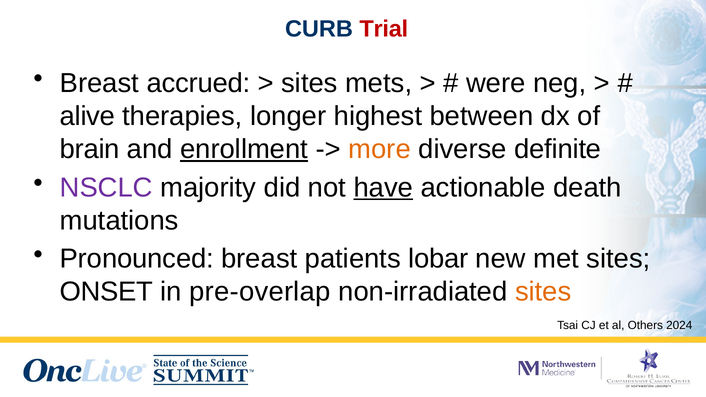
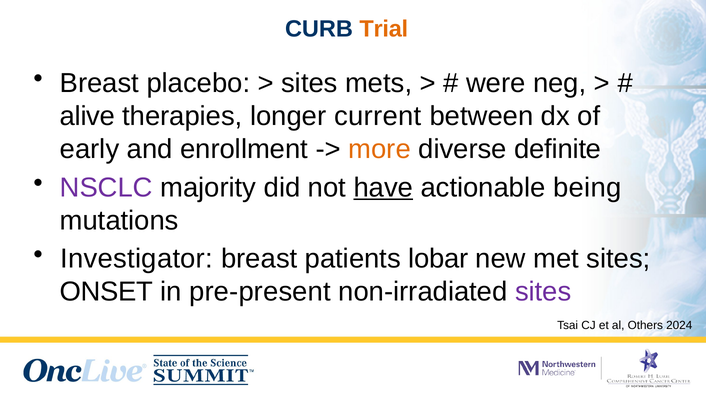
Trial colour: red -> orange
accrued: accrued -> placebo
highest: highest -> current
brain: brain -> early
enrollment underline: present -> none
death: death -> being
Pronounced: Pronounced -> Investigator
pre-overlap: pre-overlap -> pre-present
sites at (543, 292) colour: orange -> purple
